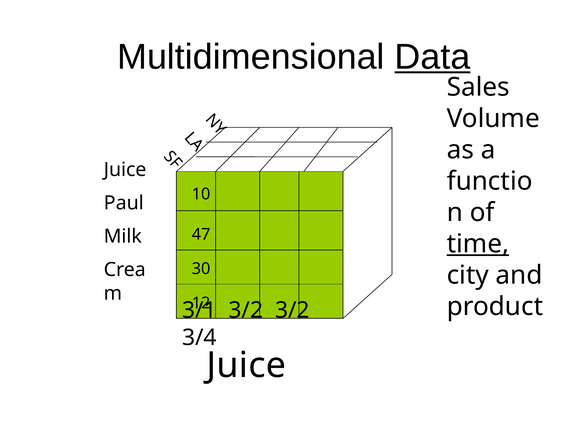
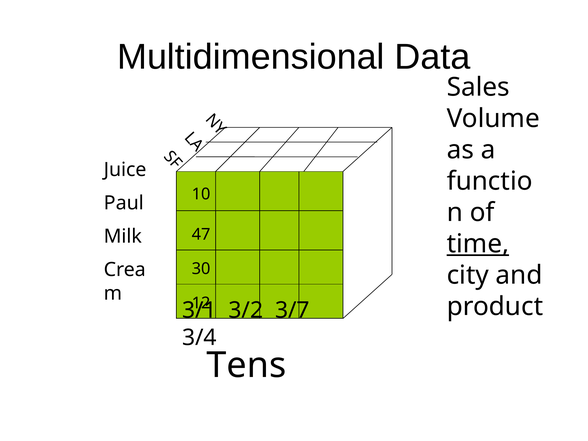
Data underline: present -> none
3/2 3/2: 3/2 -> 3/7
Juice at (246, 365): Juice -> Tens
